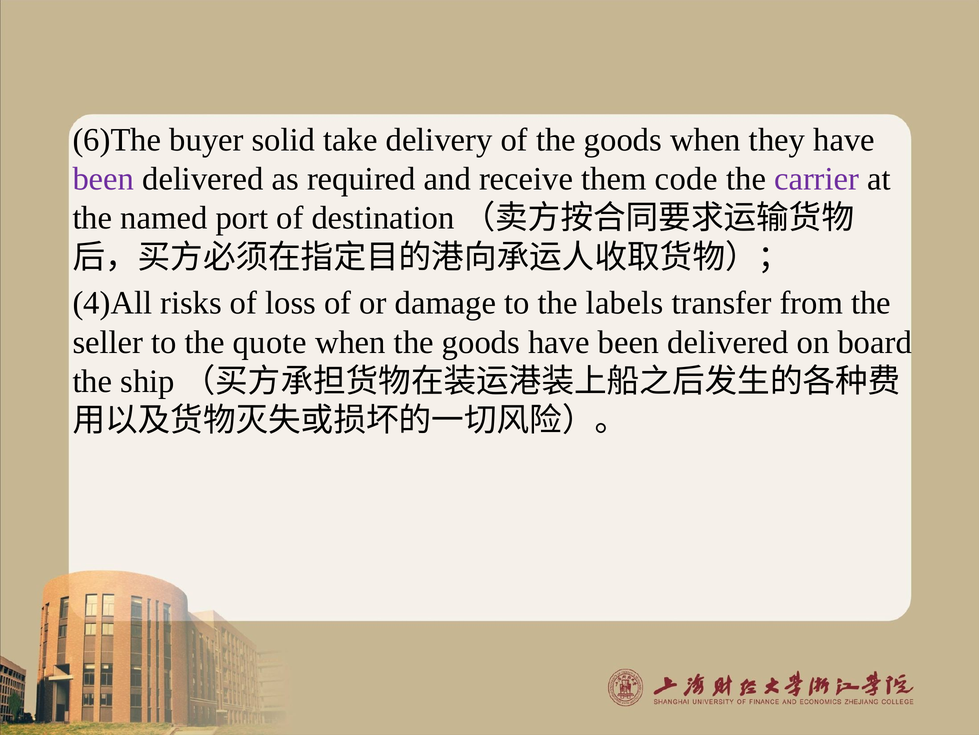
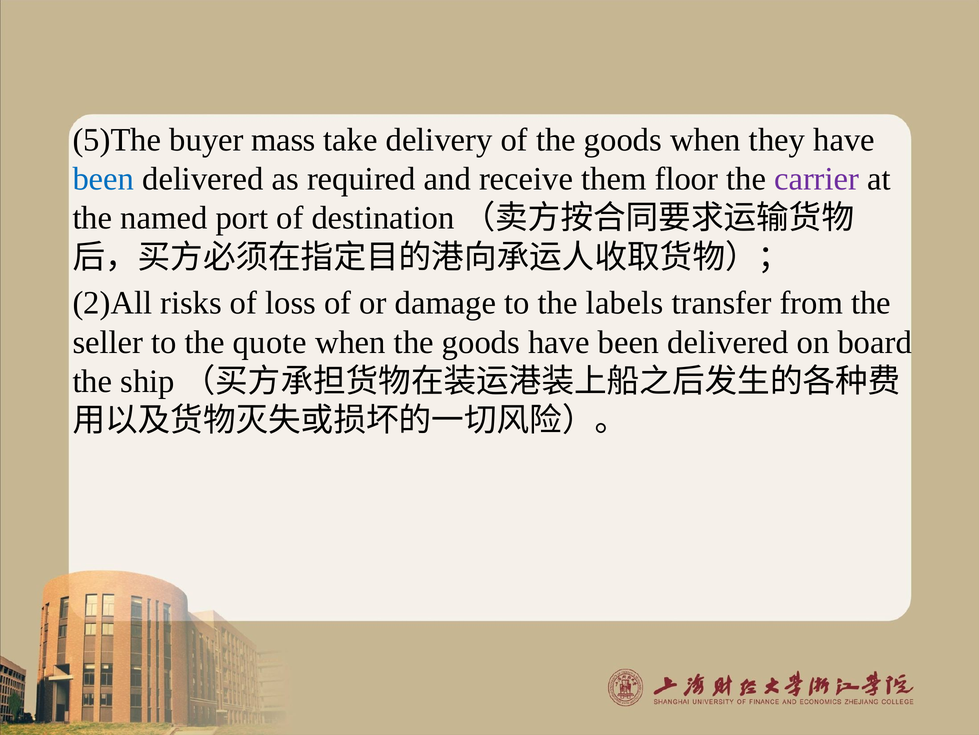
6)The: 6)The -> 5)The
solid: solid -> mass
been at (103, 179) colour: purple -> blue
code: code -> floor
4)All: 4)All -> 2)All
